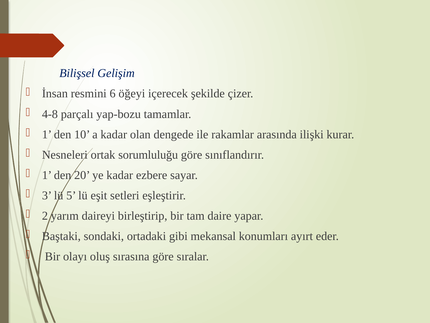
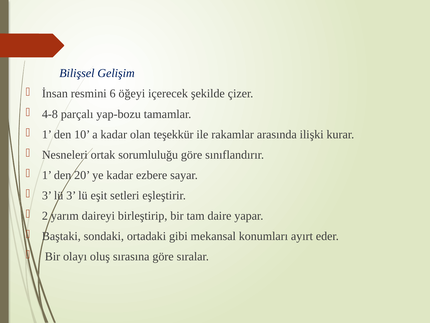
dengede: dengede -> teşekkür
lü 5: 5 -> 3
